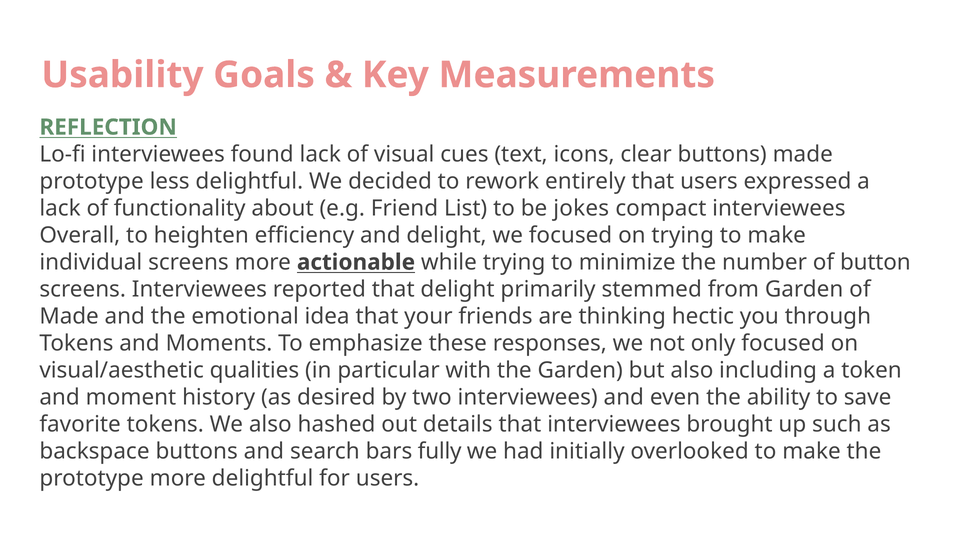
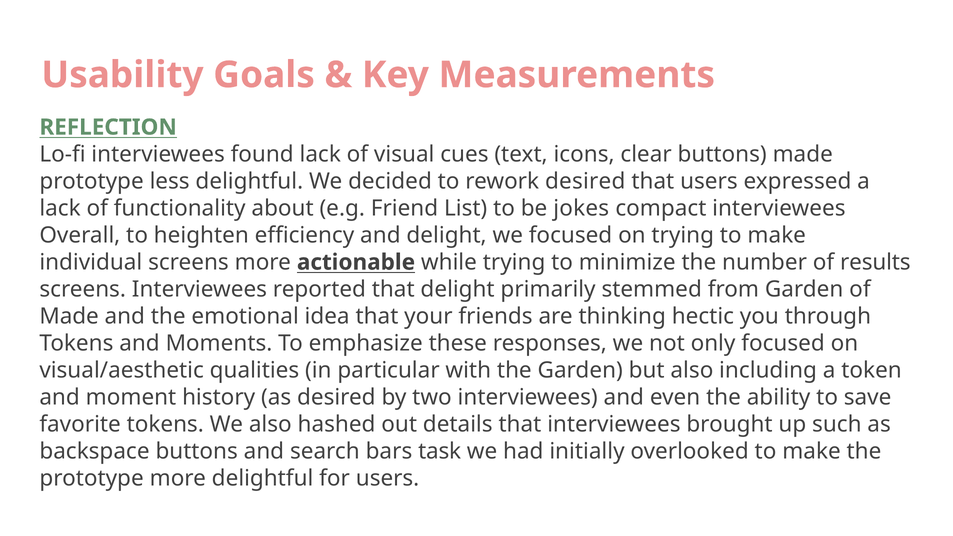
rework entirely: entirely -> desired
button: button -> results
fully: fully -> task
